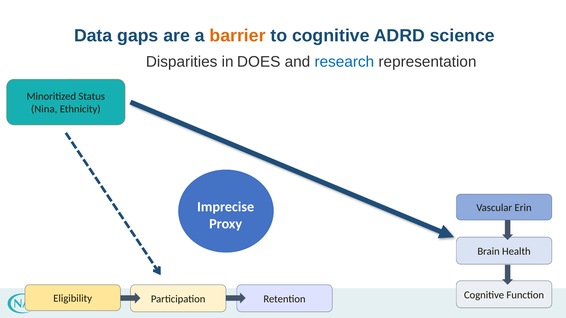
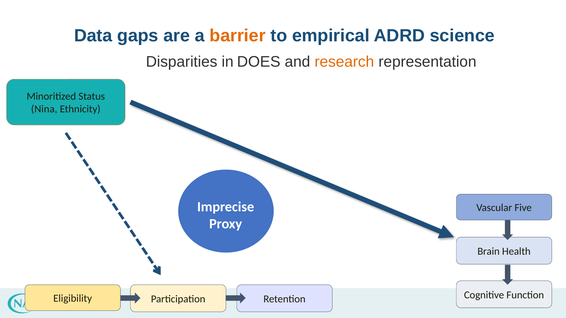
to cognitive: cognitive -> empirical
research colour: blue -> orange
Erin: Erin -> Five
